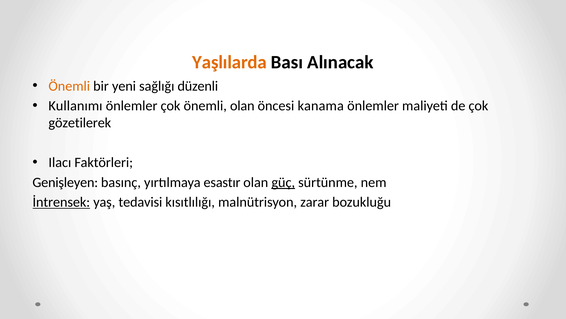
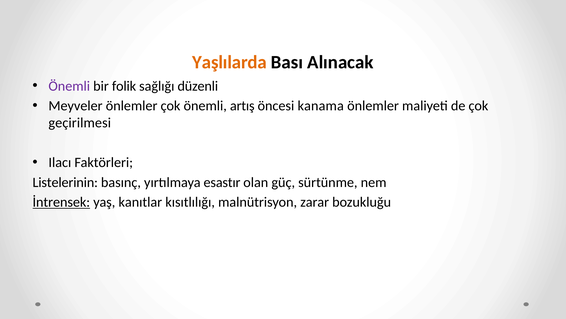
Önemli at (69, 86) colour: orange -> purple
yeni: yeni -> folik
Kullanımı: Kullanımı -> Meyveler
önemli olan: olan -> artış
gözetilerek: gözetilerek -> geçirilmesi
Genişleyen: Genişleyen -> Listelerinin
güç underline: present -> none
tedavisi: tedavisi -> kanıtlar
